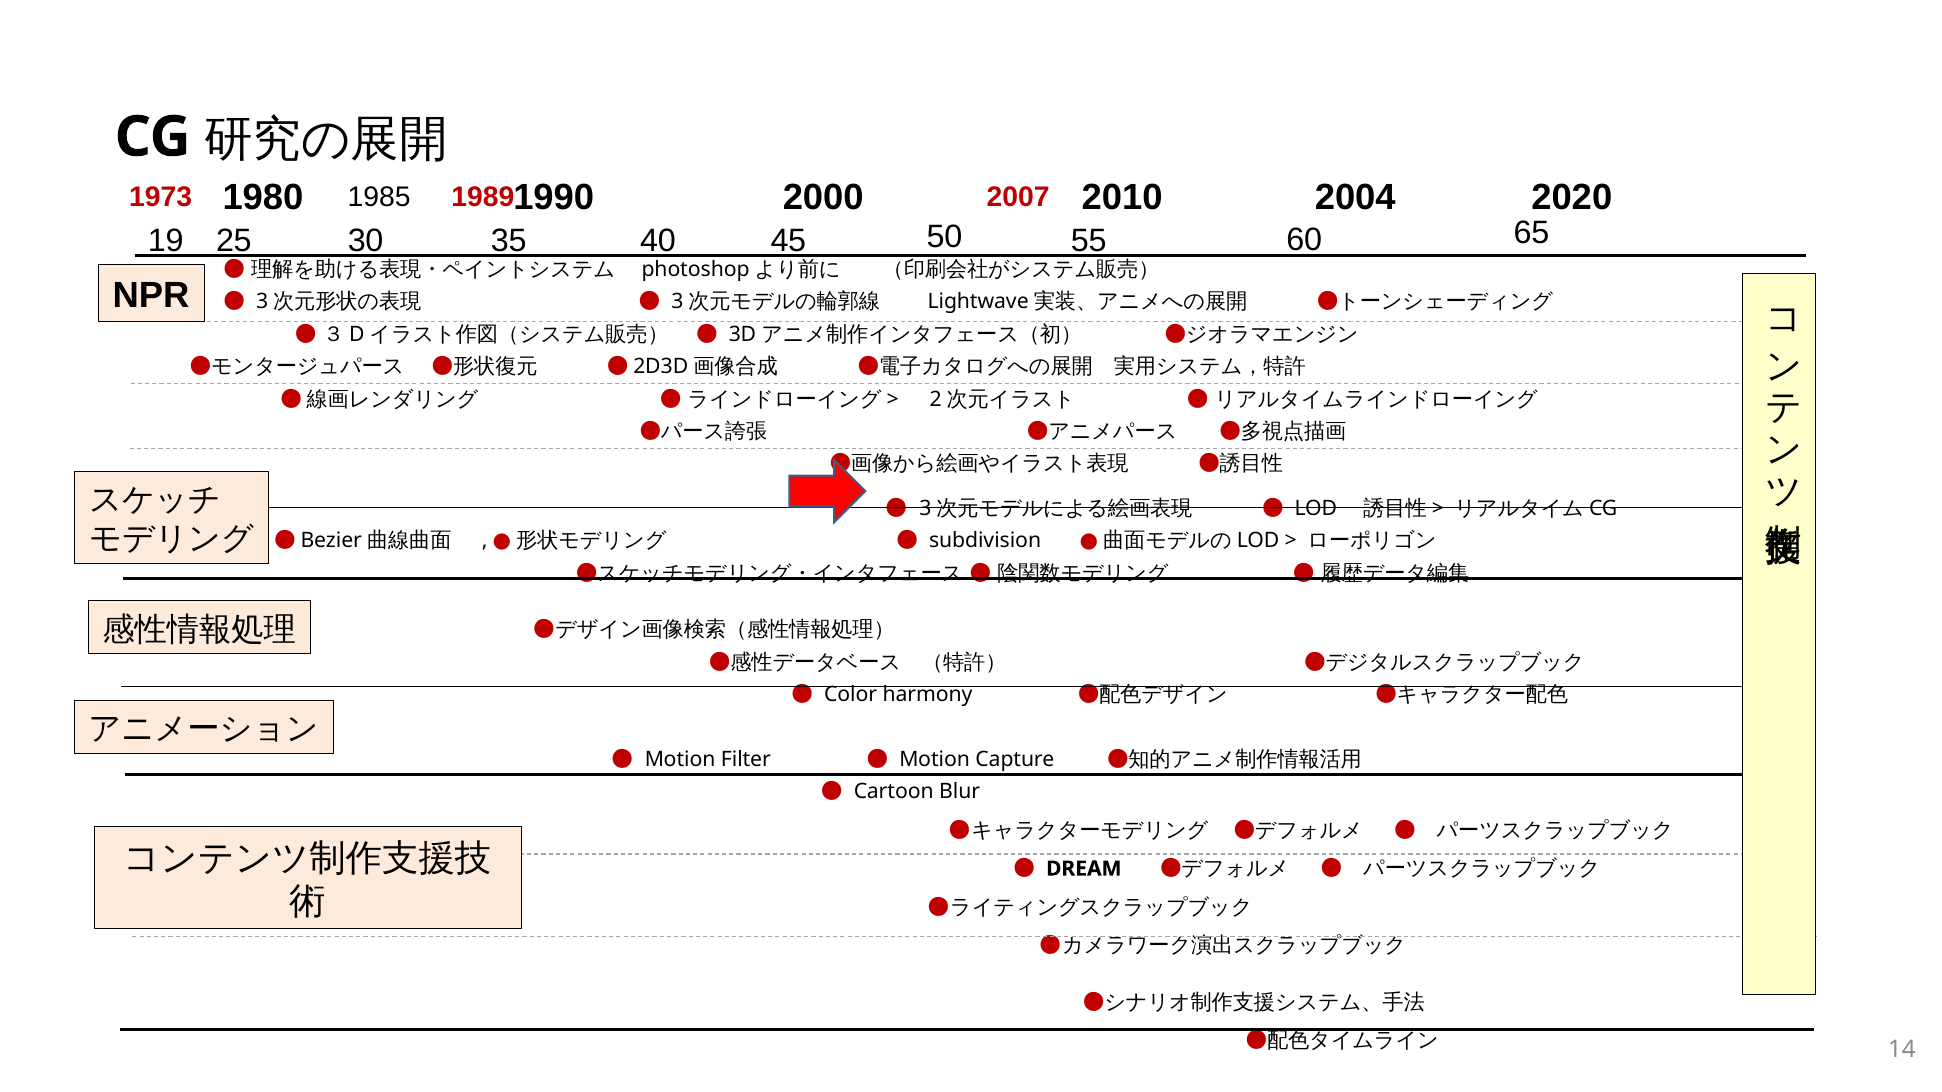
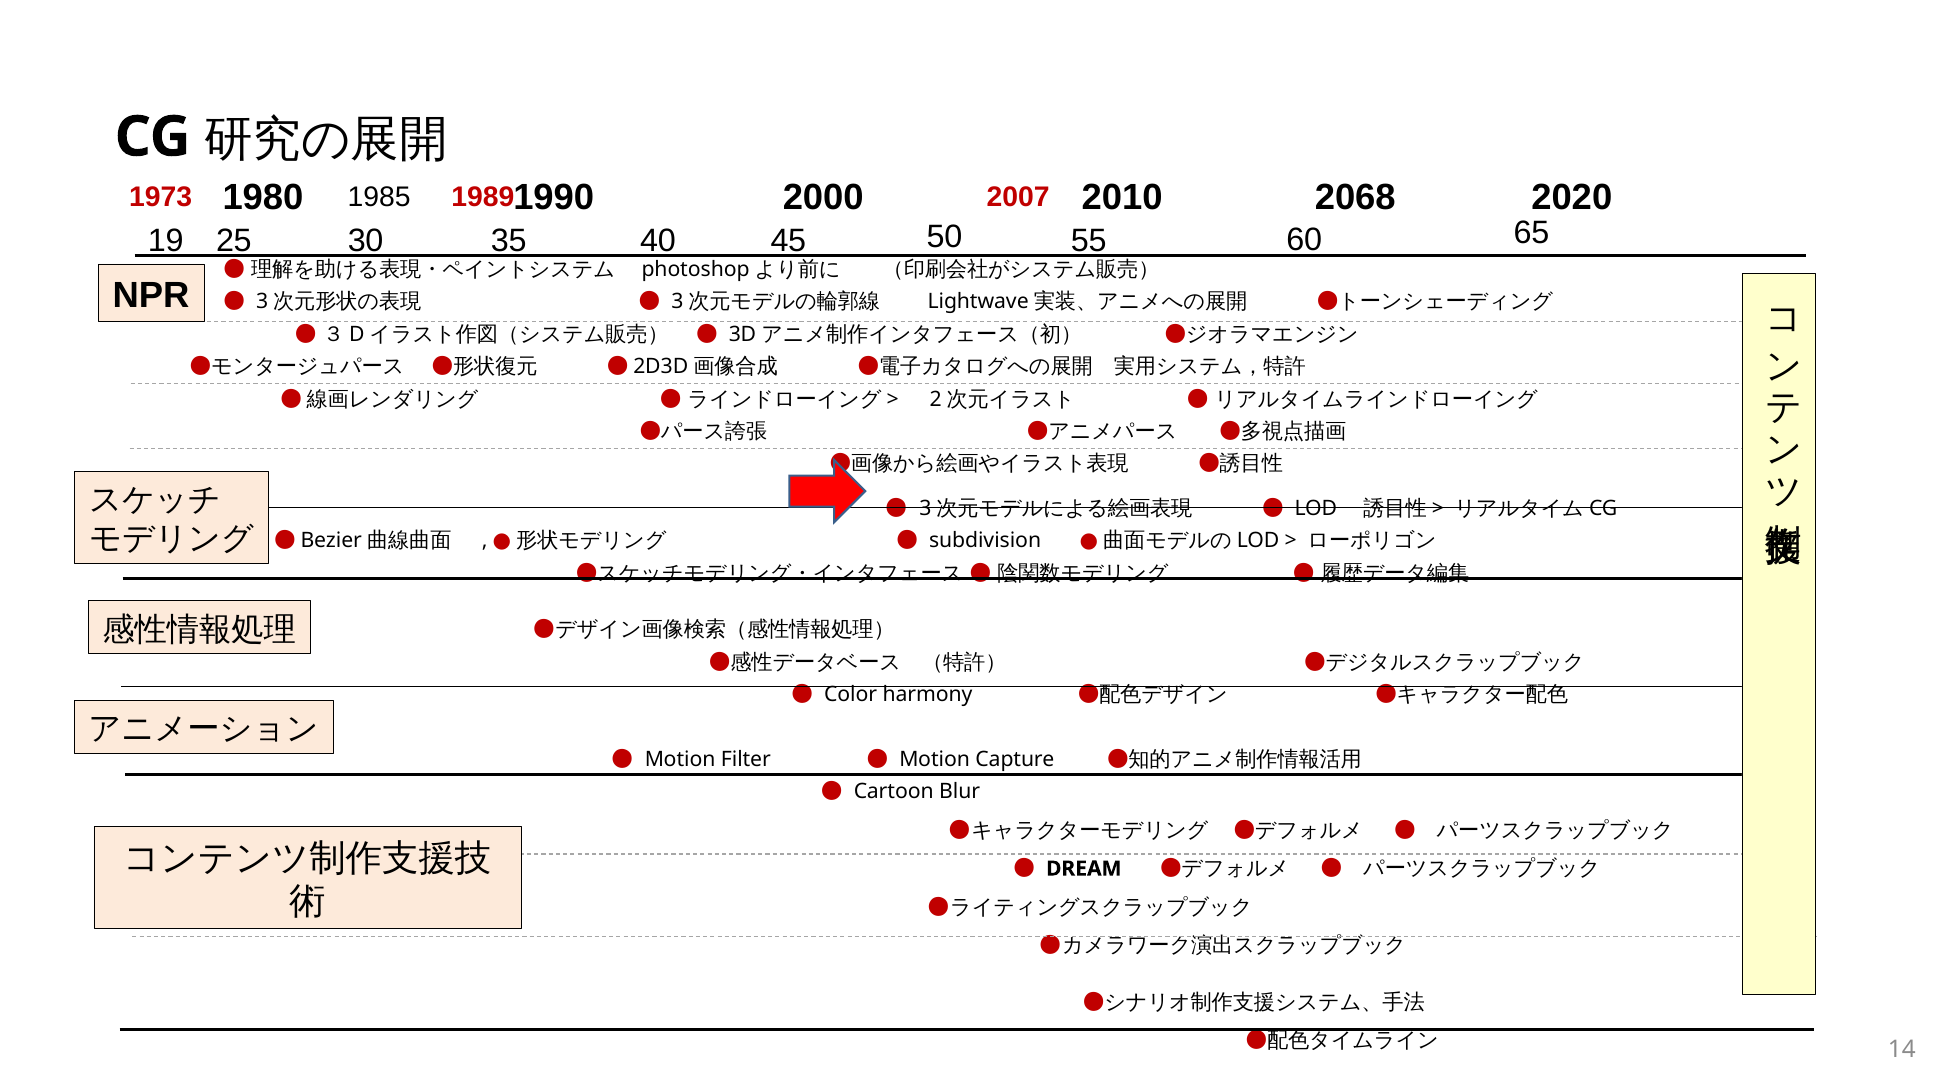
2004: 2004 -> 2068
